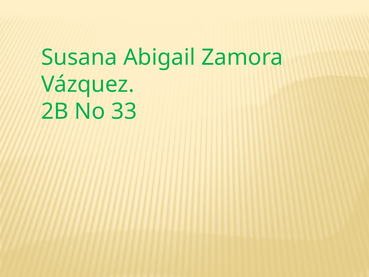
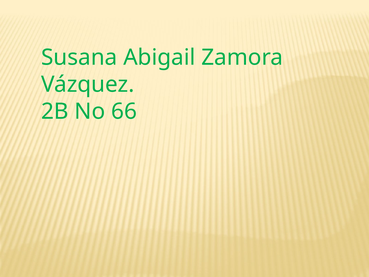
33: 33 -> 66
